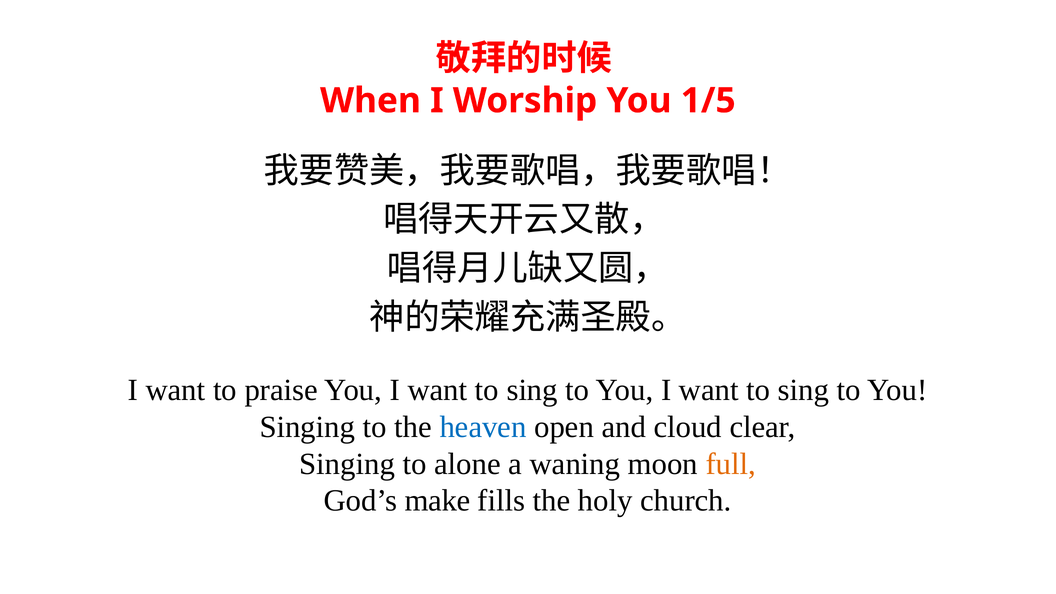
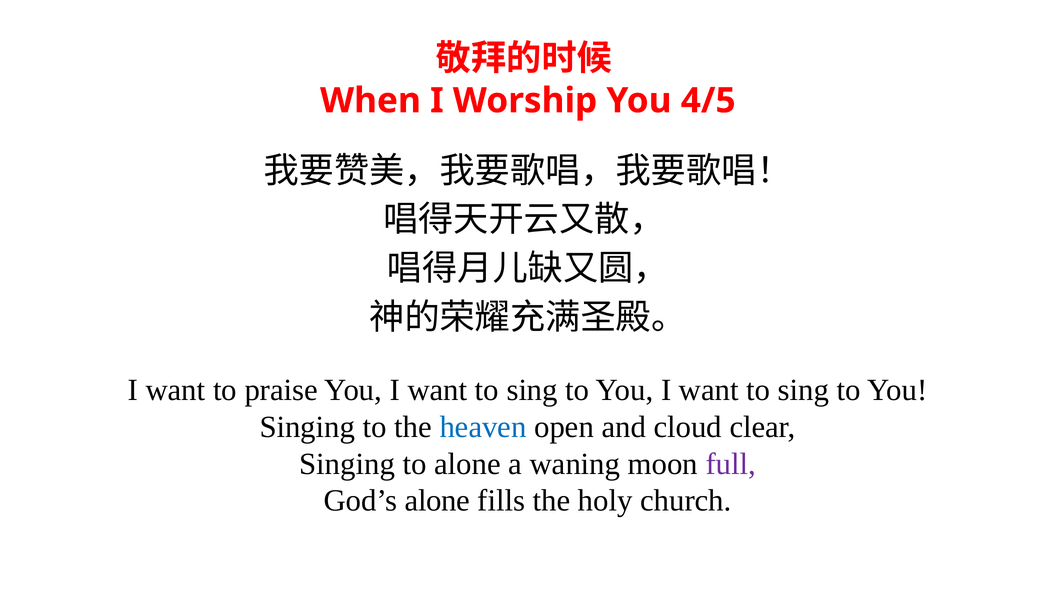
1/5: 1/5 -> 4/5
full colour: orange -> purple
God’s make: make -> alone
